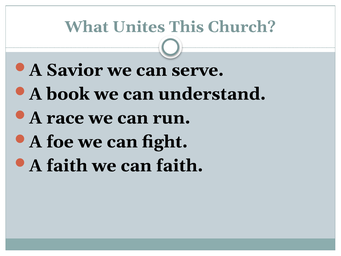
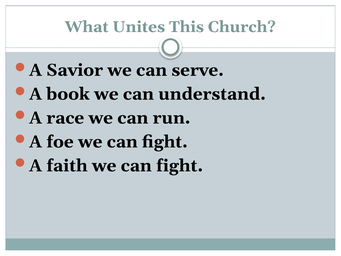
faith we can faith: faith -> fight
